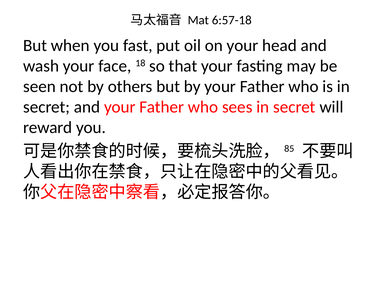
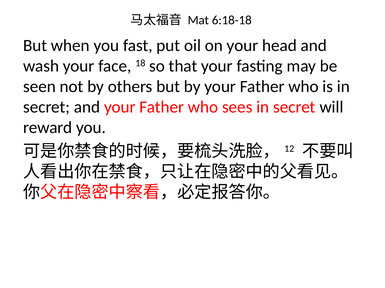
6:57-18: 6:57-18 -> 6:18-18
85: 85 -> 12
